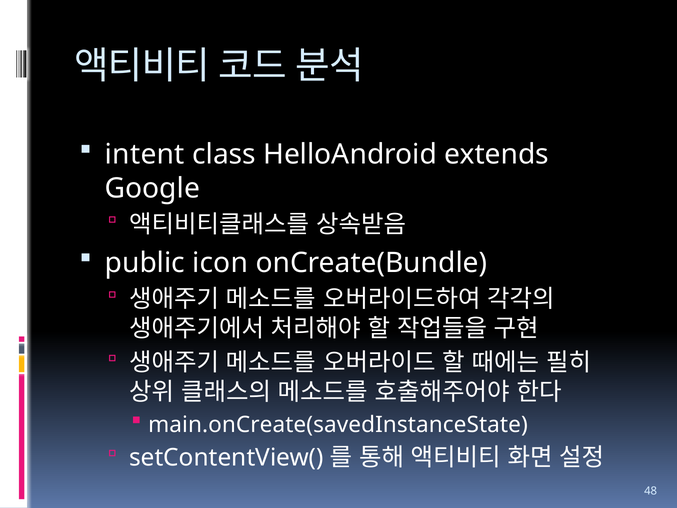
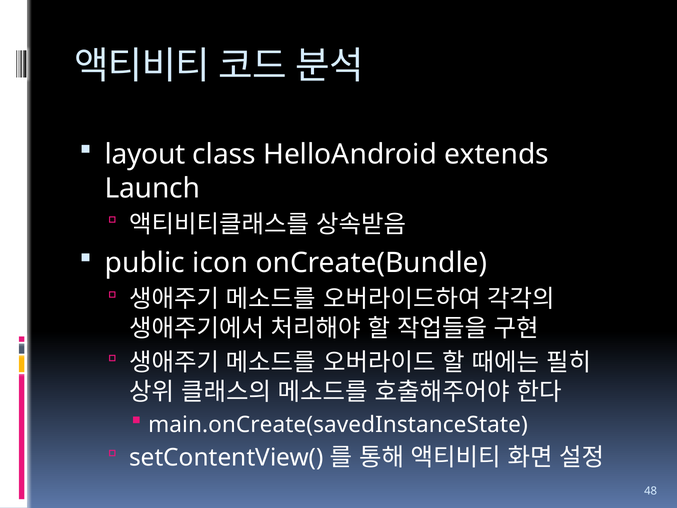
intent: intent -> layout
Google: Google -> Launch
